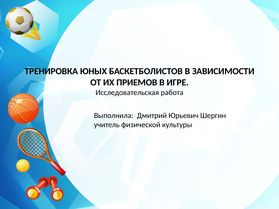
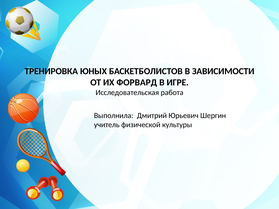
ПРИЕМОВ: ПРИЕМОВ -> ФОРВАРД
